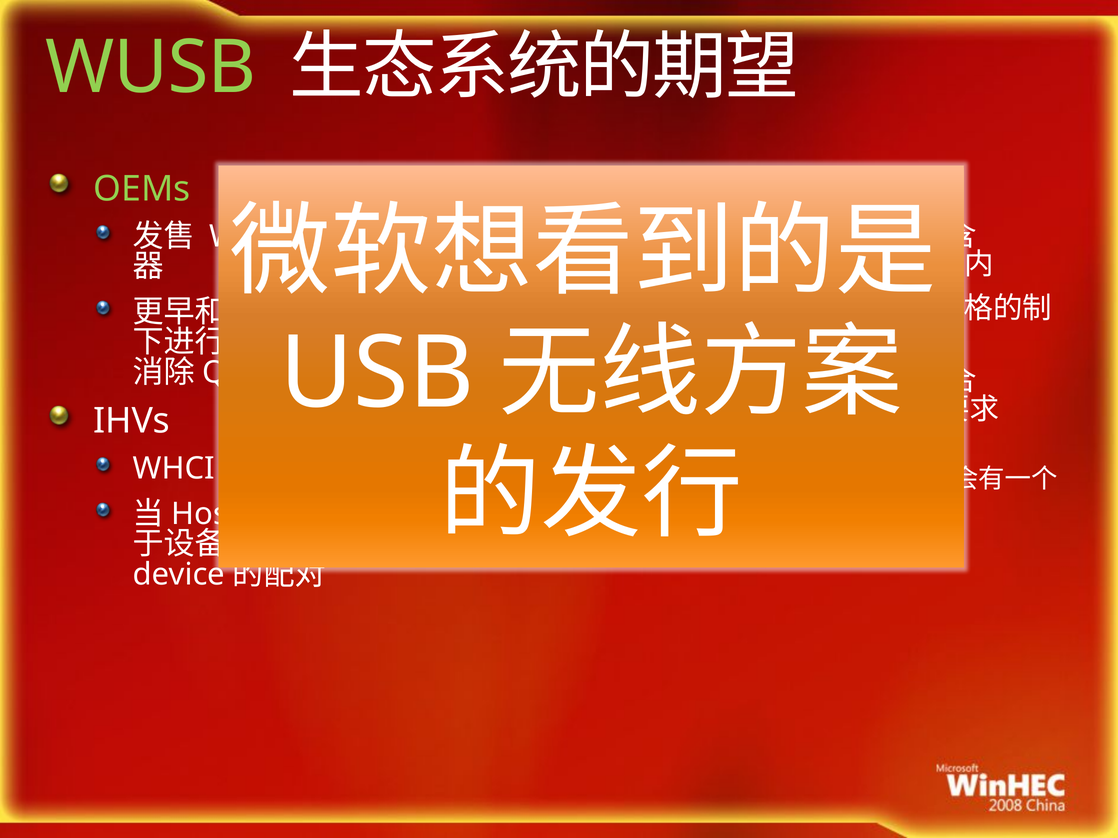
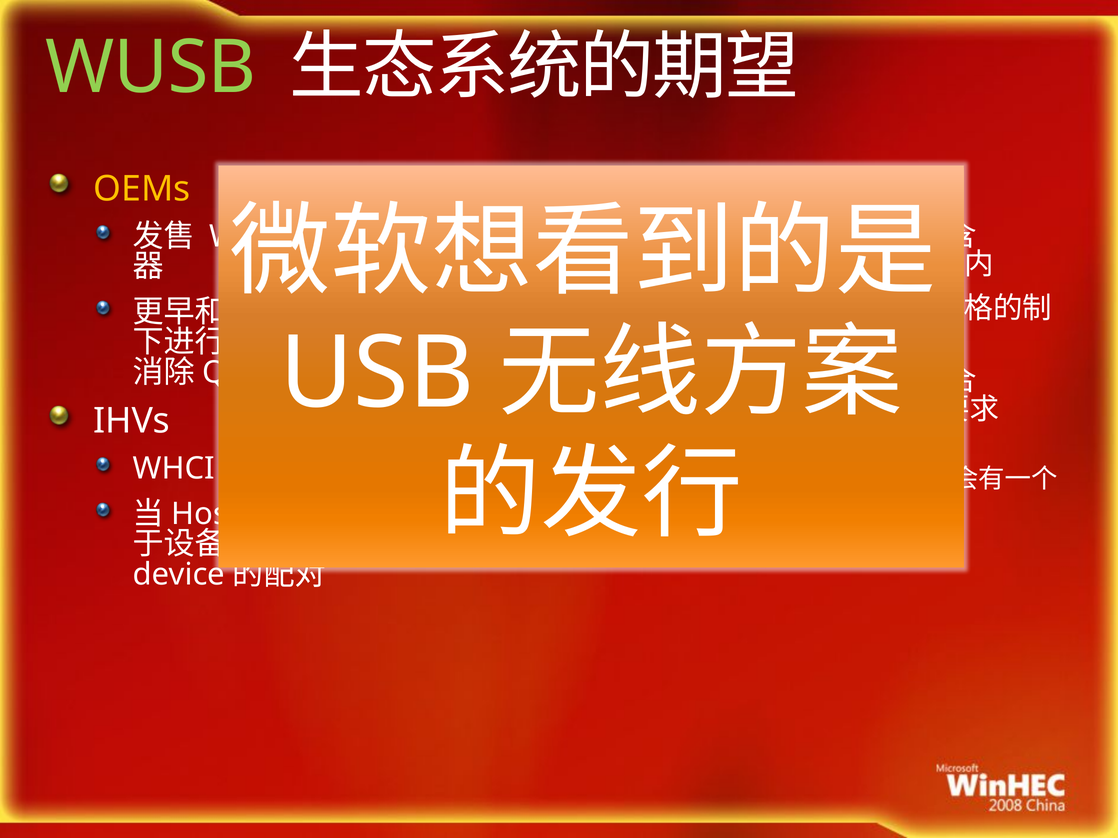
OEMs colour: light green -> yellow
